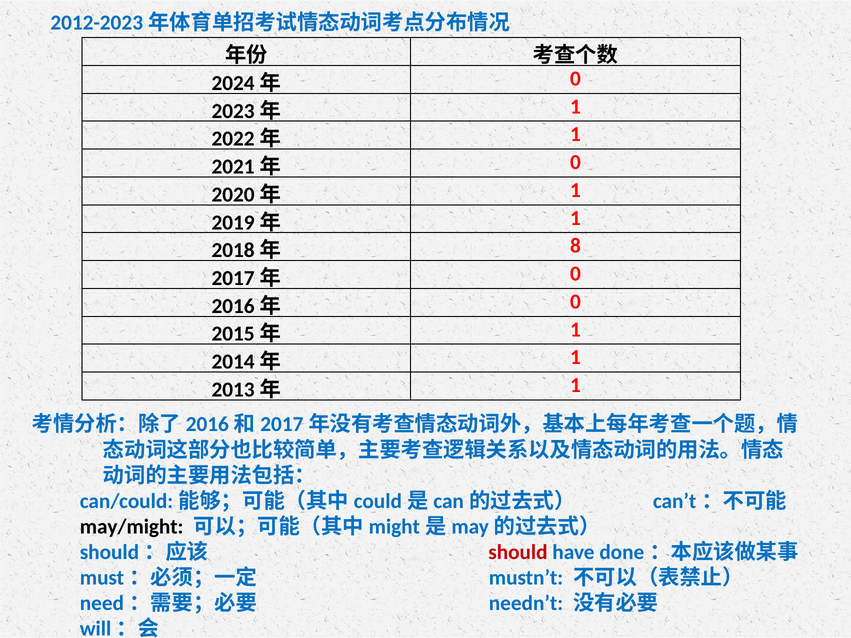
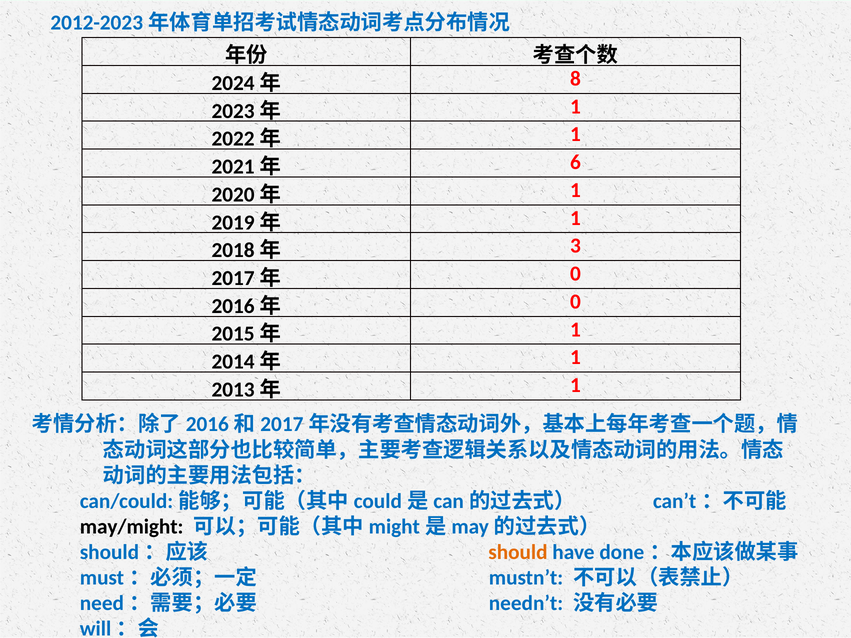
0 at (575, 79): 0 -> 8
0 at (575, 162): 0 -> 6
8: 8 -> 3
should colour: red -> orange
